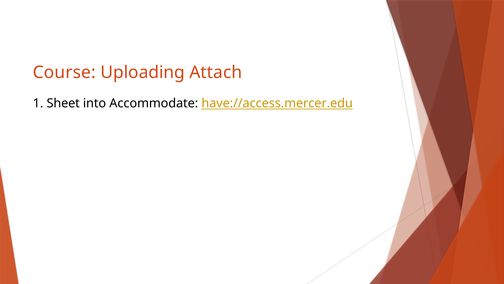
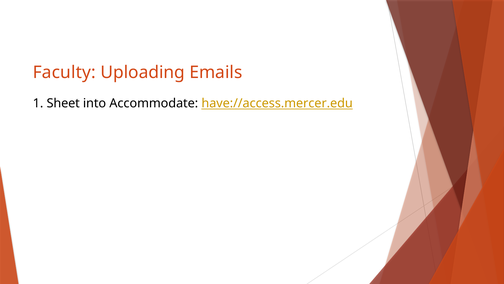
Course: Course -> Faculty
Attach: Attach -> Emails
